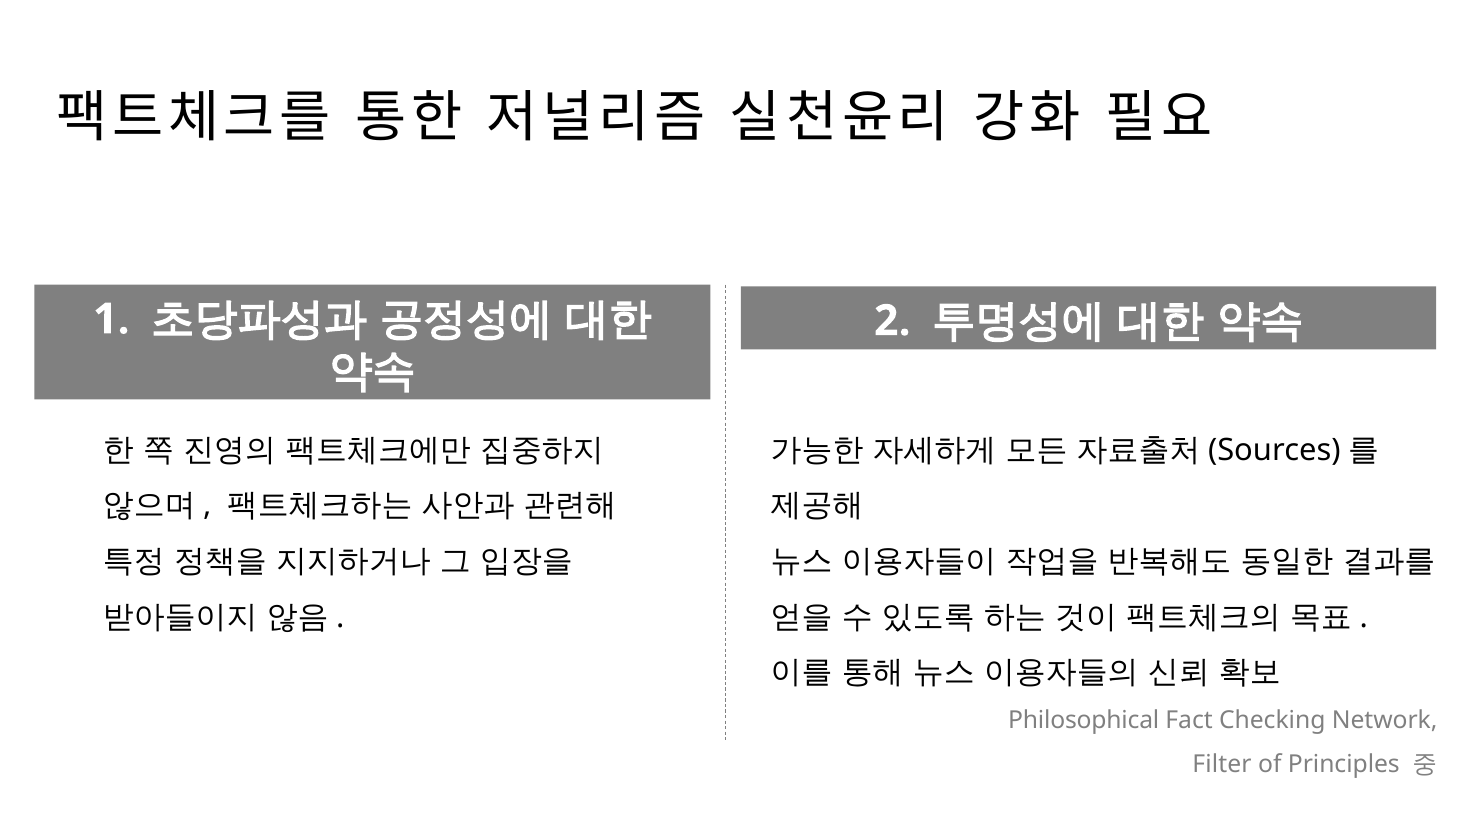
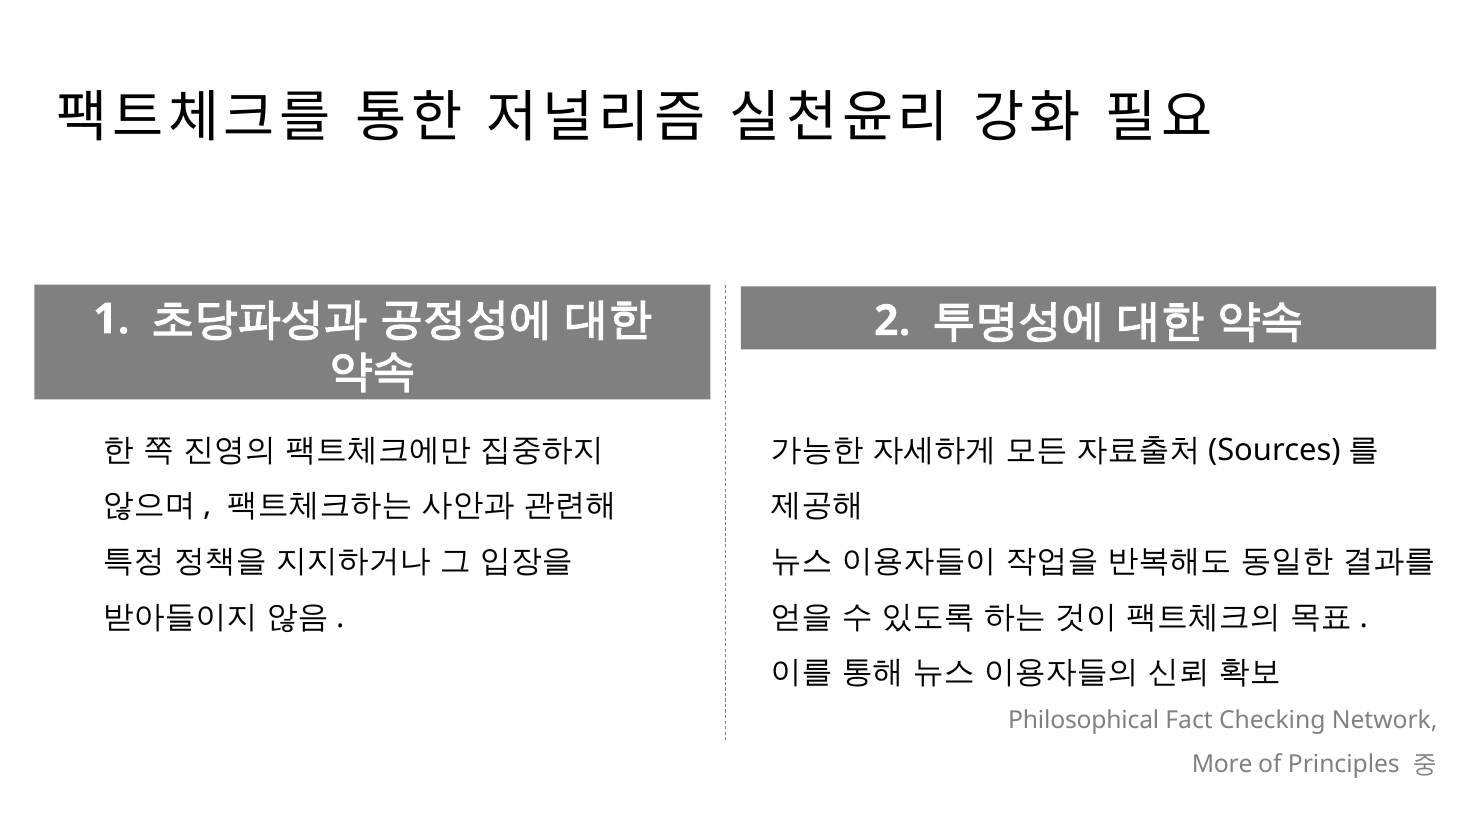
Filter: Filter -> More
